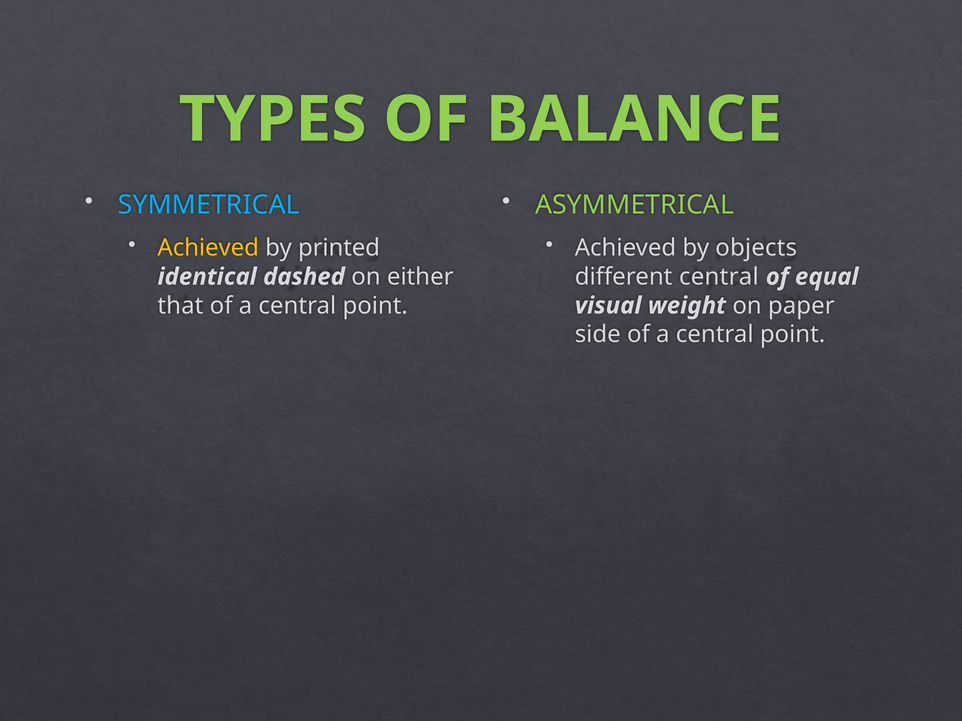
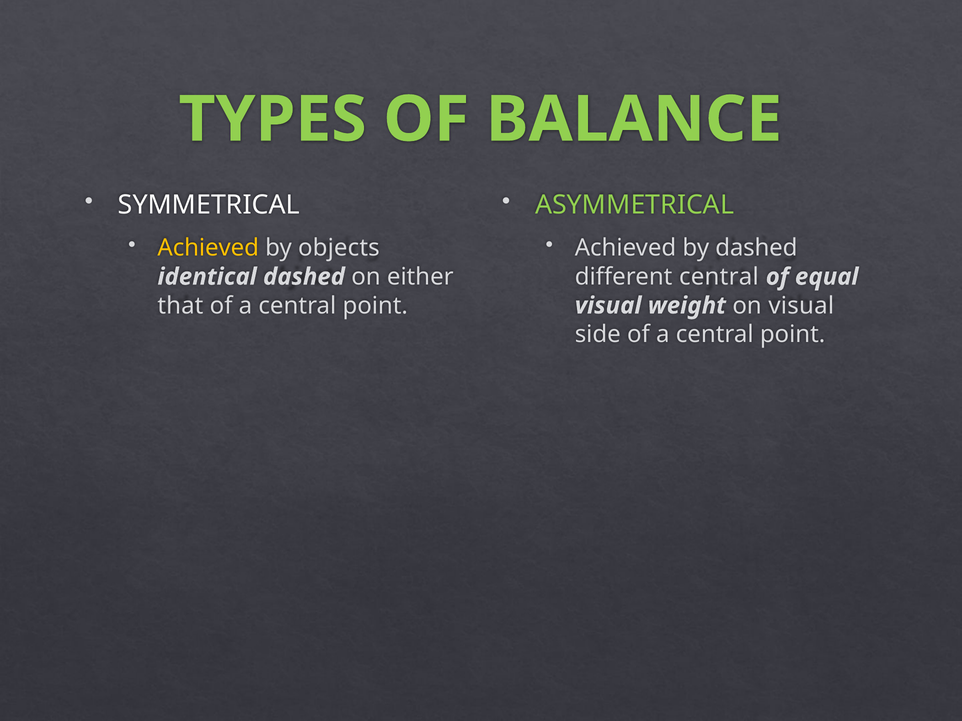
SYMMETRICAL colour: light blue -> white
printed: printed -> objects
by objects: objects -> dashed
on paper: paper -> visual
